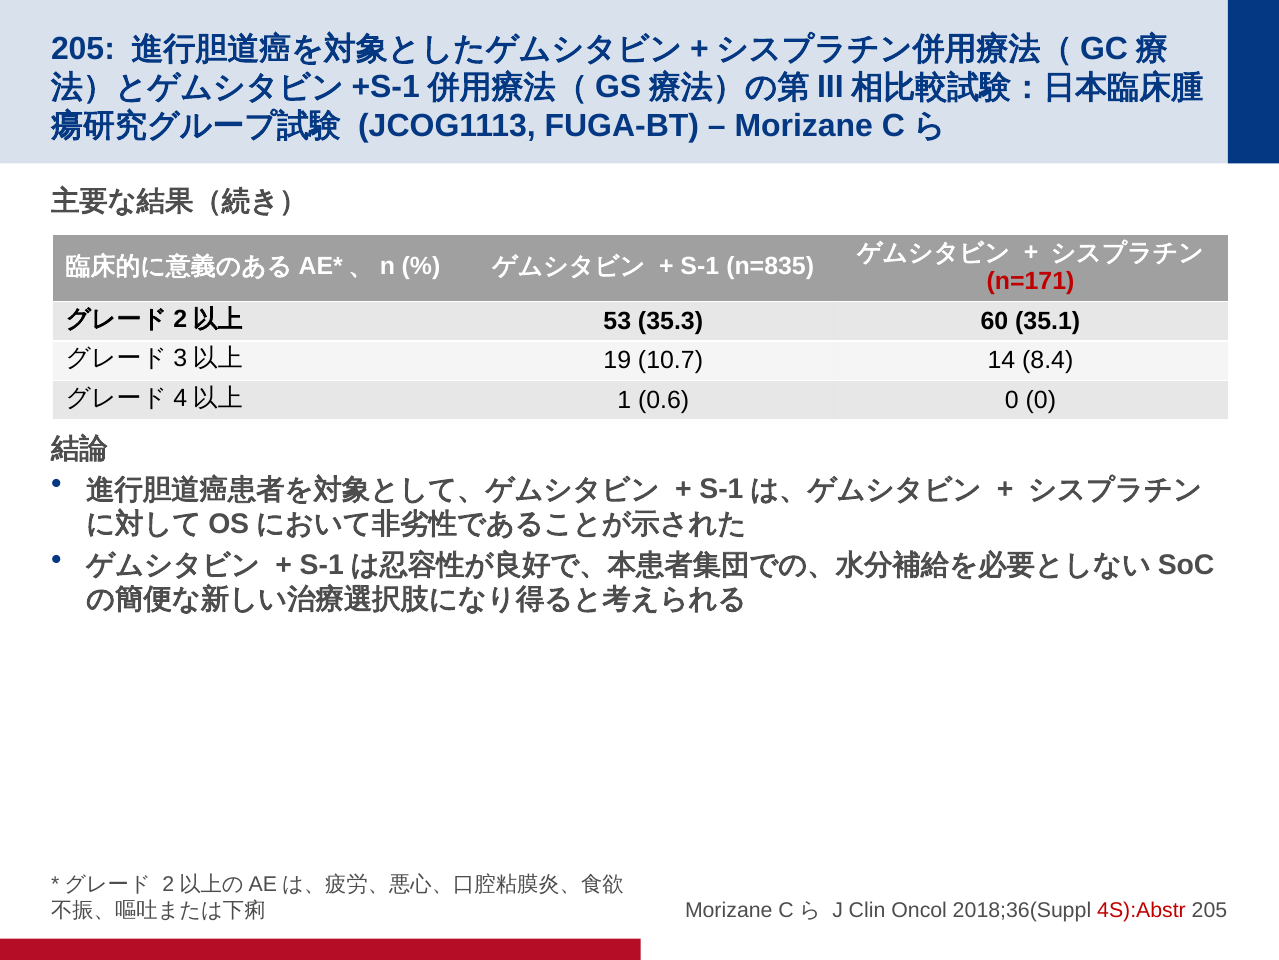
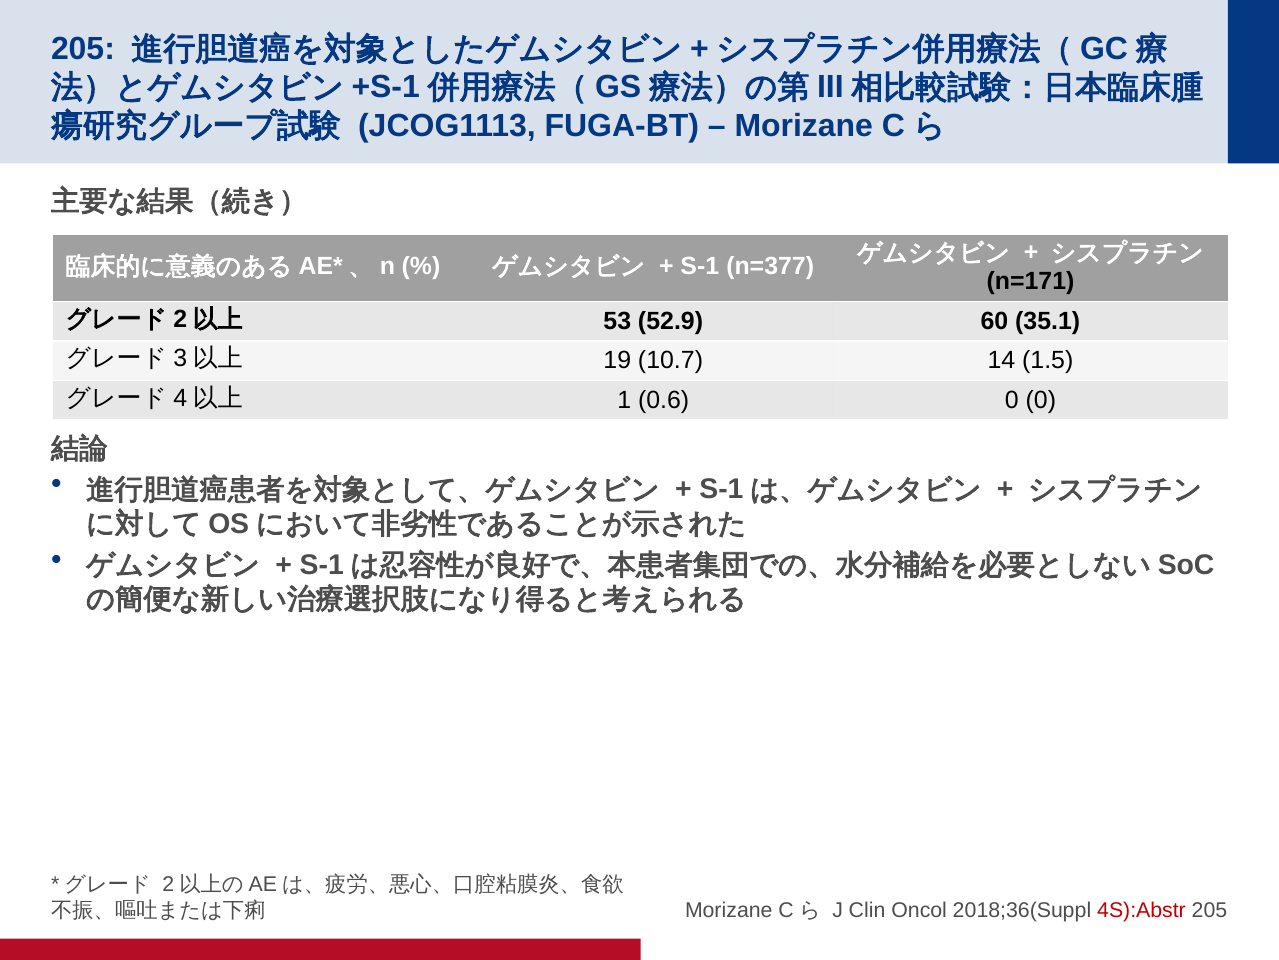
n=835: n=835 -> n=377
n=171 colour: red -> black
35.3: 35.3 -> 52.9
8.4: 8.4 -> 1.5
